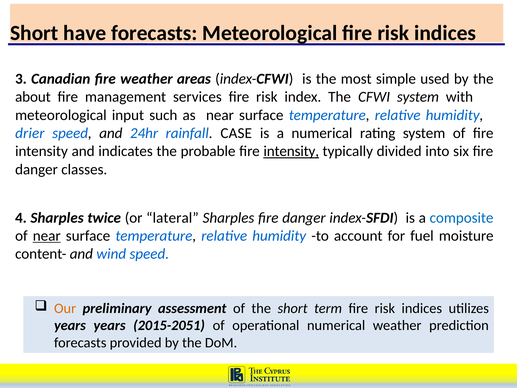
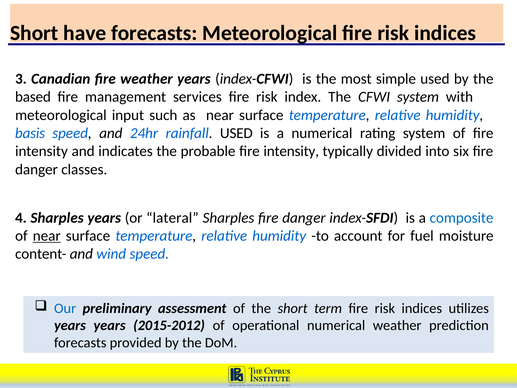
weather areas: areas -> years
about: about -> based
drier: drier -> basis
rainfall CASE: CASE -> USED
intensity at (291, 151) underline: present -> none
Sharples twice: twice -> years
Our colour: orange -> blue
2015-2051: 2015-2051 -> 2015-2012
